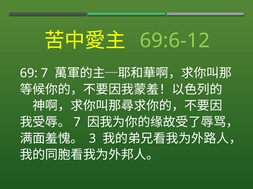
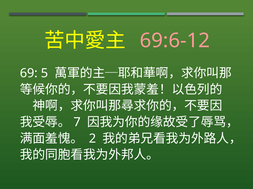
69:6-12 colour: light green -> pink
69 7: 7 -> 5
3: 3 -> 2
